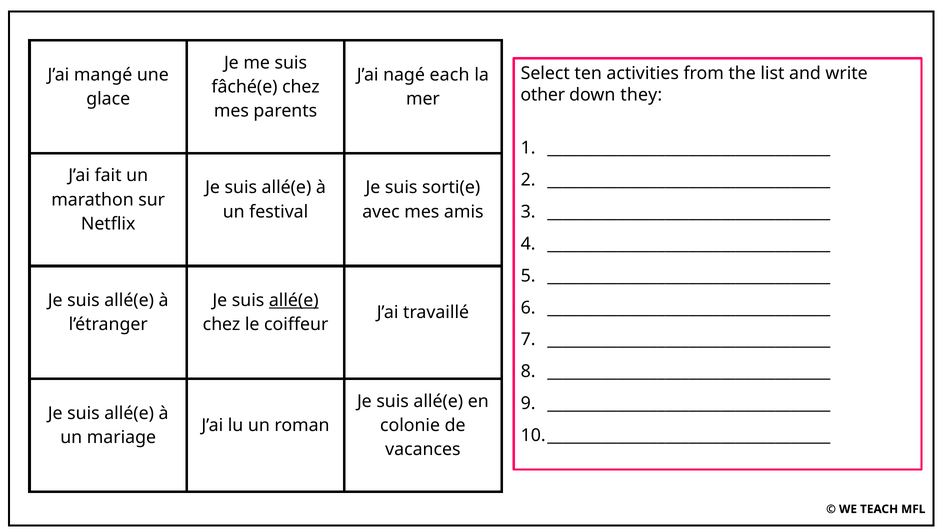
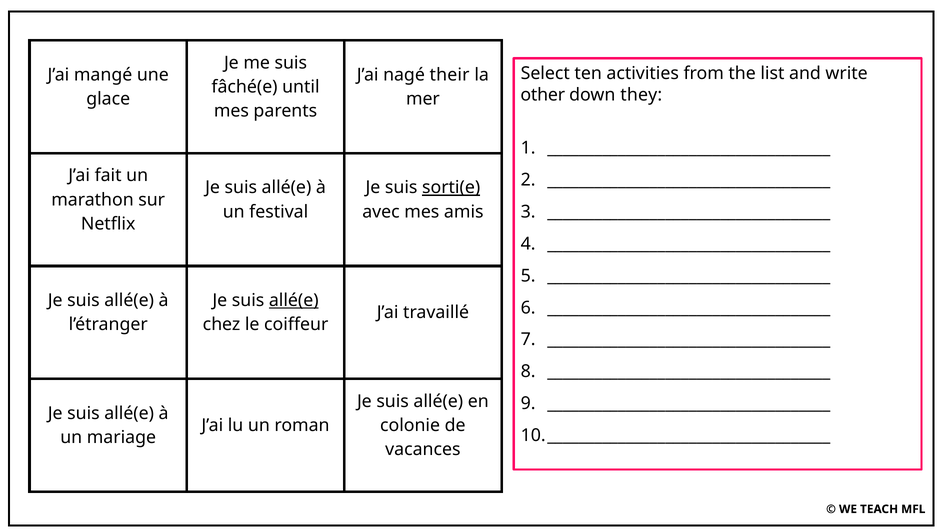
each: each -> their
fâché(e chez: chez -> until
sorti(e underline: none -> present
